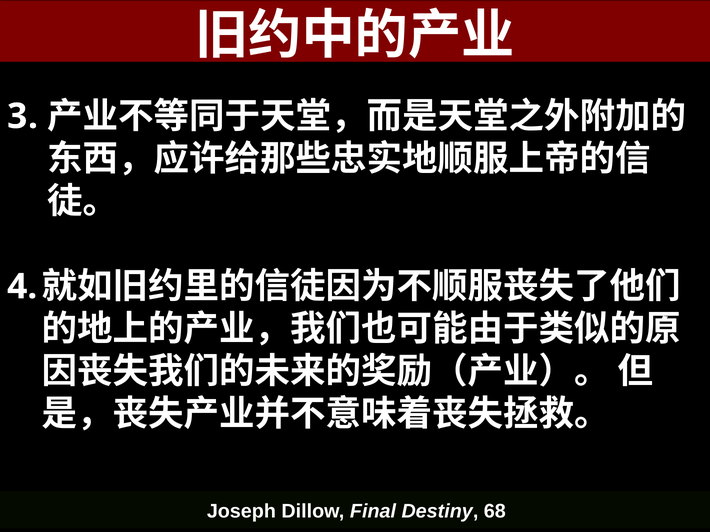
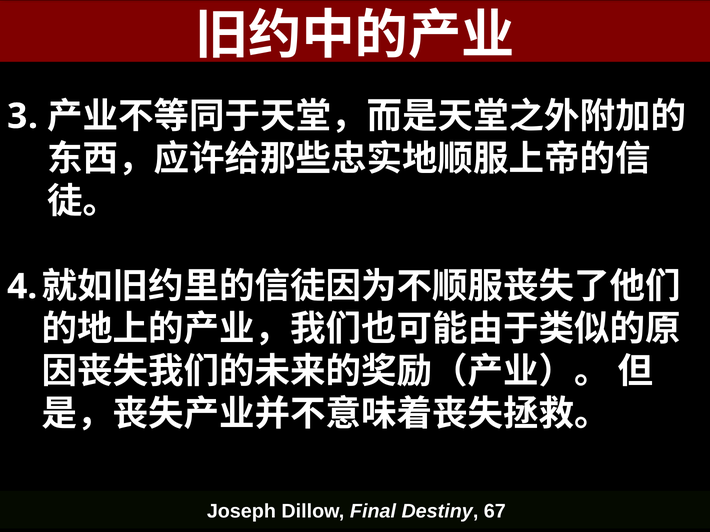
68: 68 -> 67
